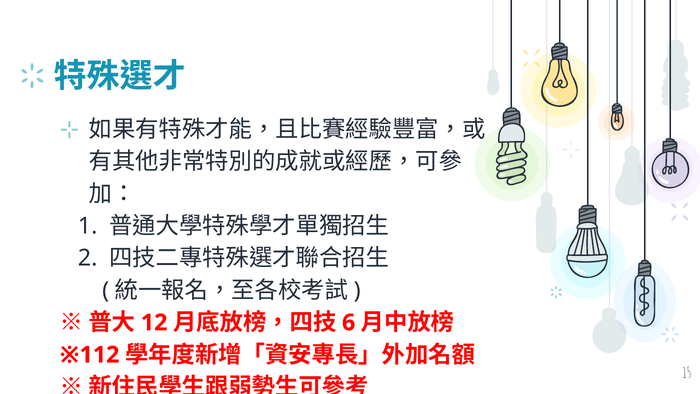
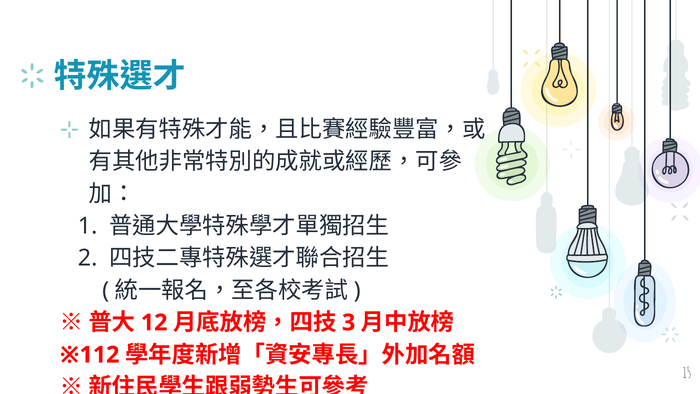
6: 6 -> 3
